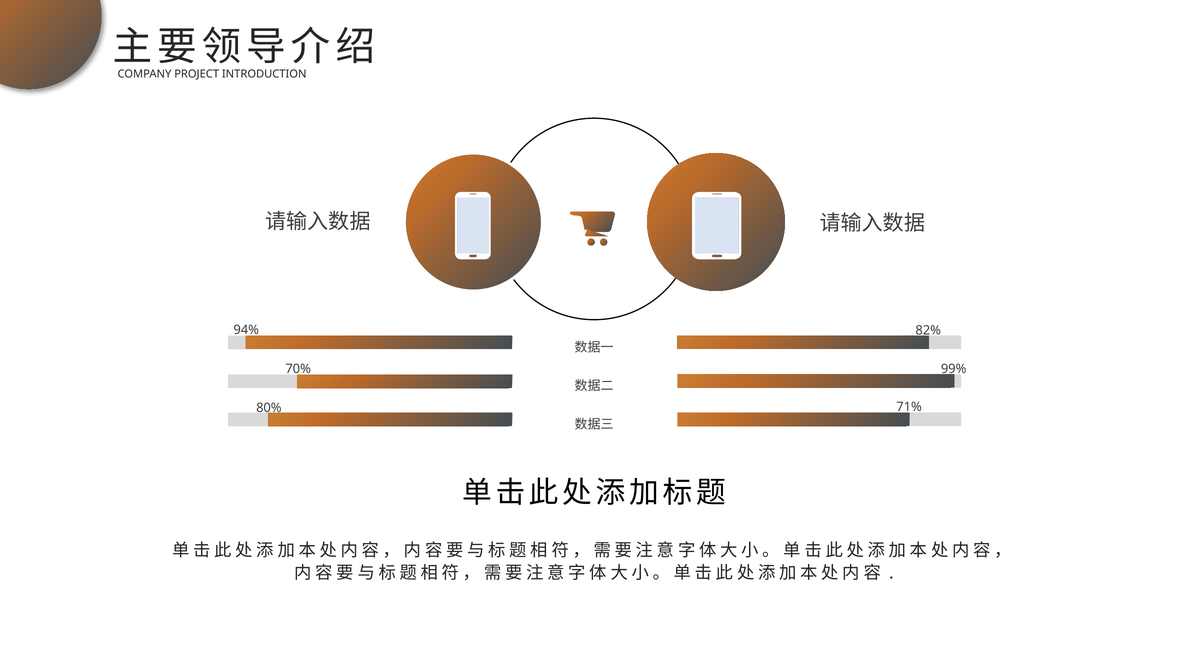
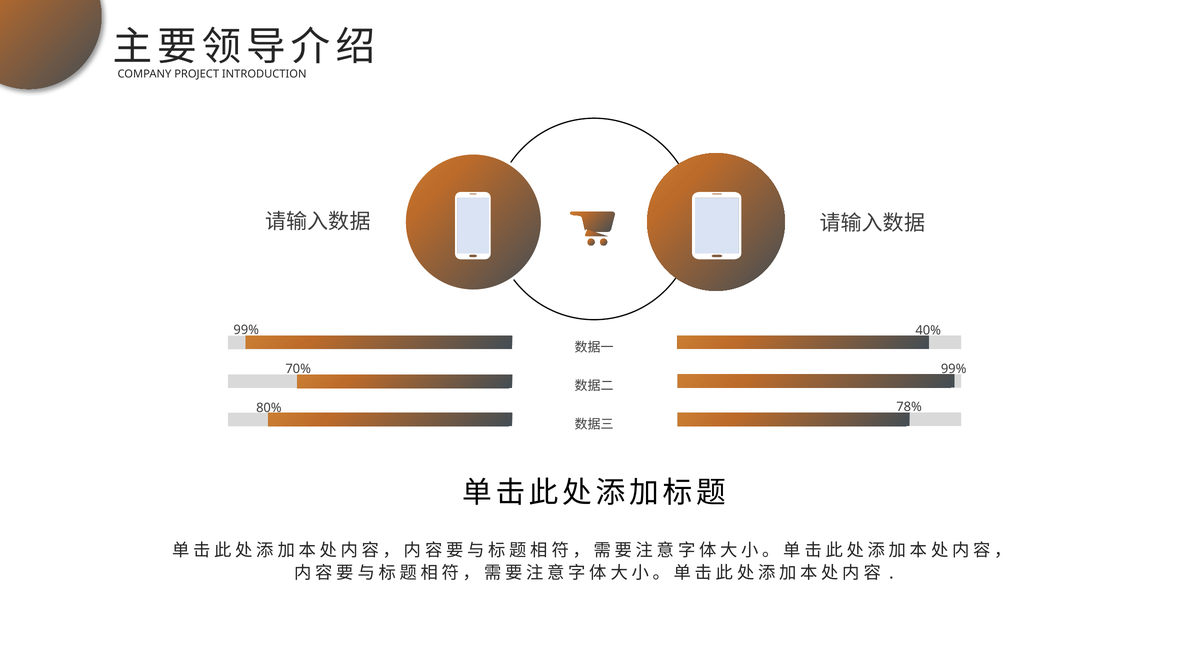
94% at (246, 330): 94% -> 99%
82%: 82% -> 40%
71%: 71% -> 78%
